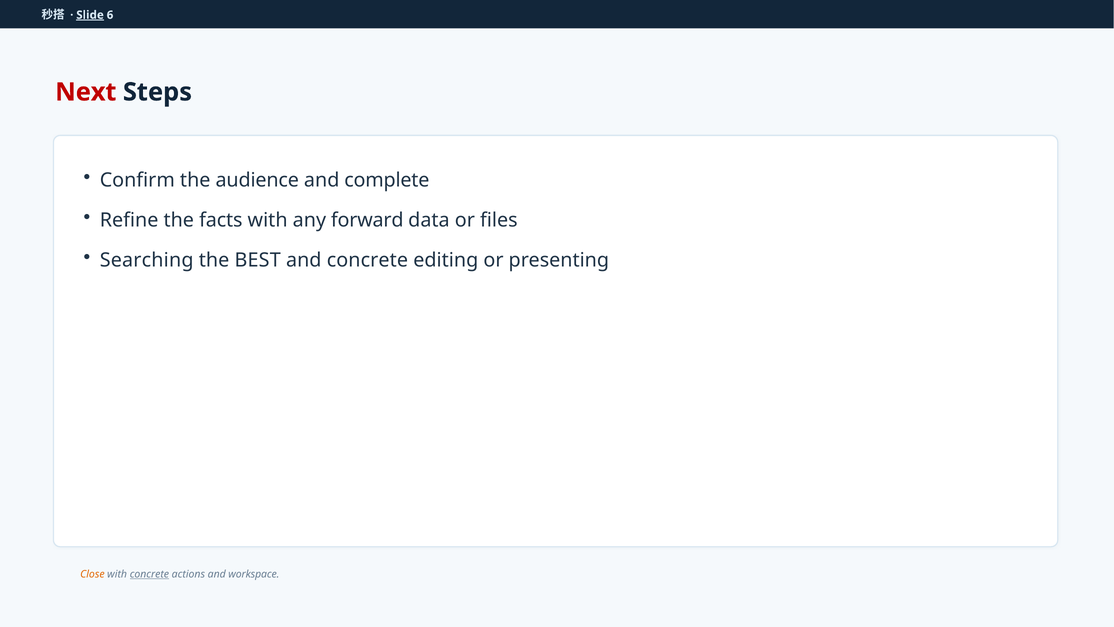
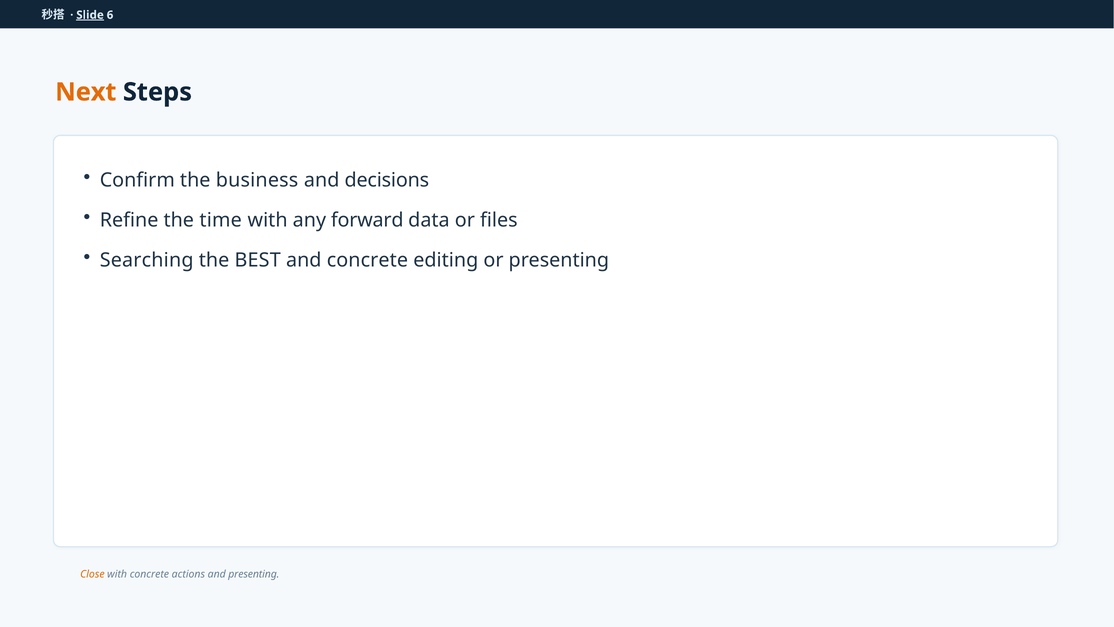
Next colour: red -> orange
audience: audience -> business
complete: complete -> decisions
facts: facts -> time
concrete at (149, 574) underline: present -> none
and workspace: workspace -> presenting
